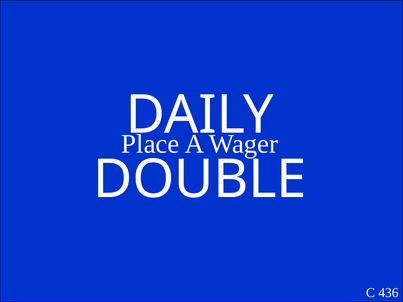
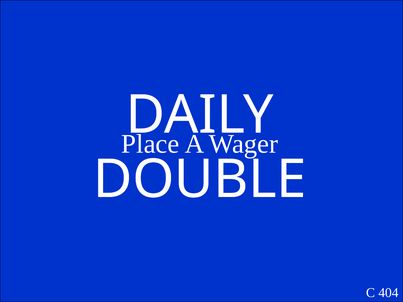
436: 436 -> 404
